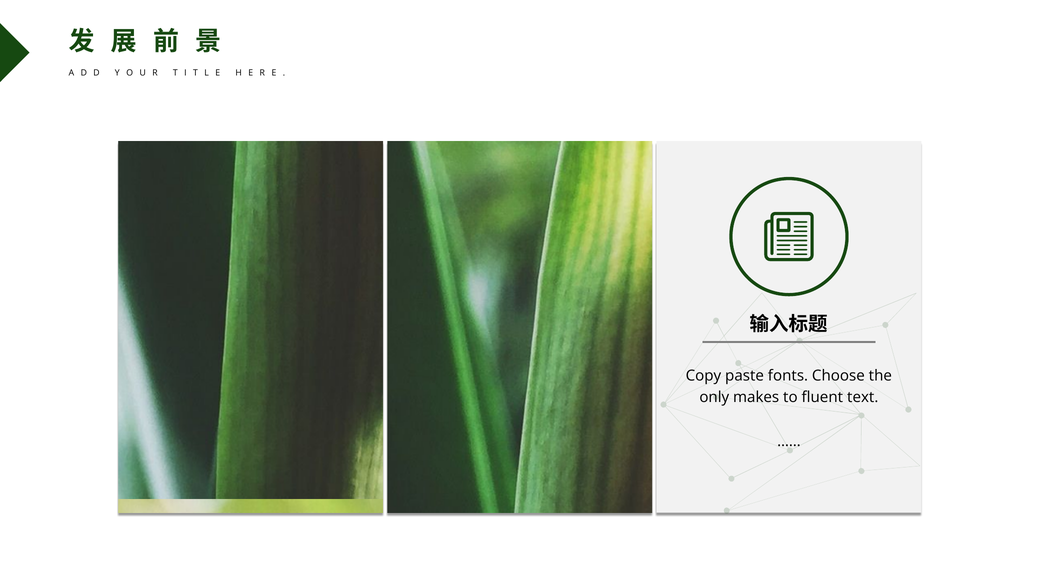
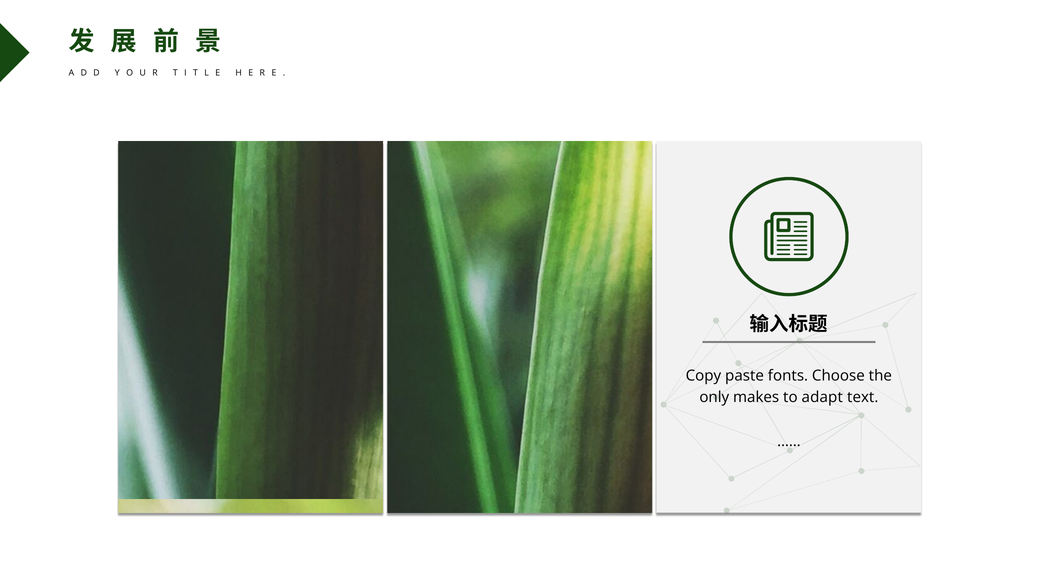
fluent: fluent -> adapt
